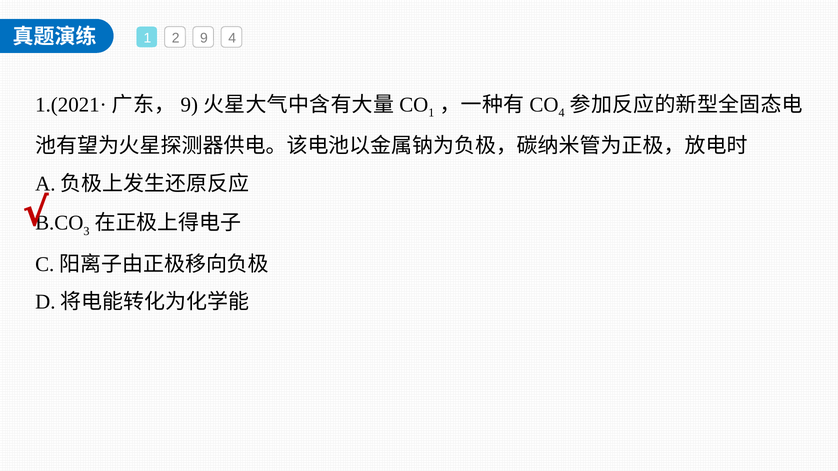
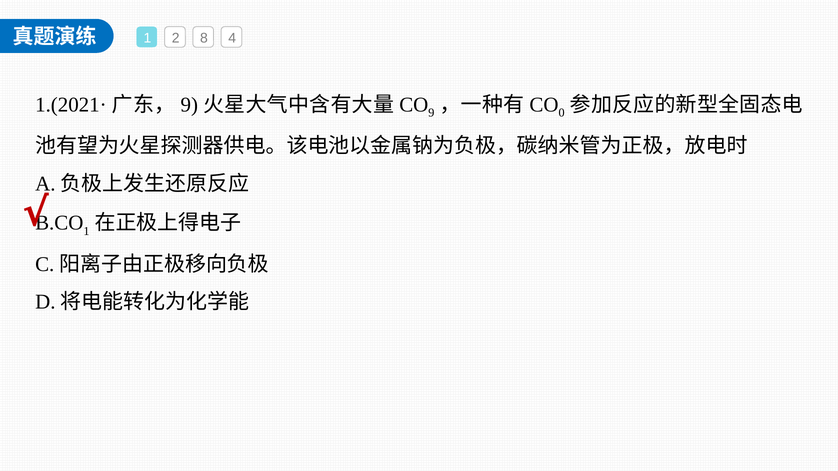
9: 9 -> 8
1 at (431, 113): 1 -> 9
4 at (562, 113): 4 -> 0
3 at (86, 231): 3 -> 1
